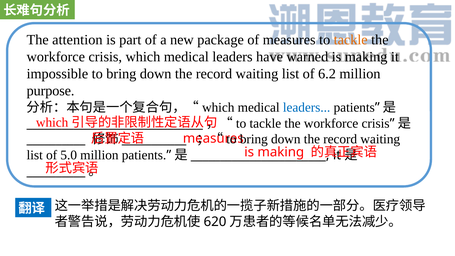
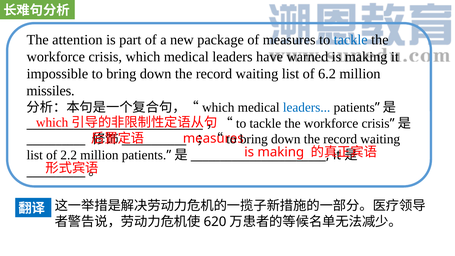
tackle at (351, 40) colour: orange -> blue
purpose: purpose -> missiles
5.0: 5.0 -> 2.2
